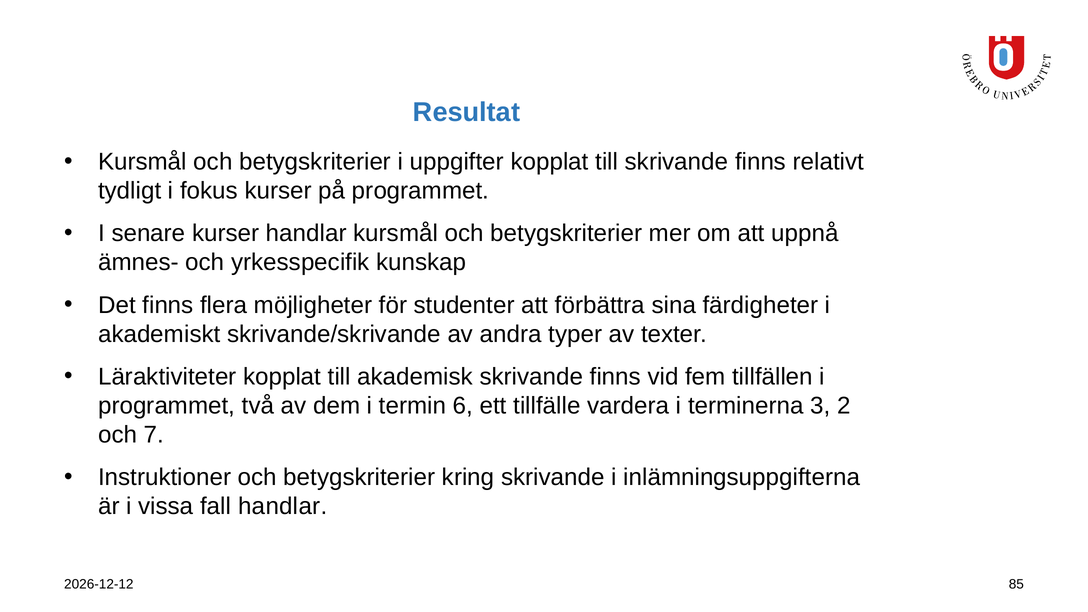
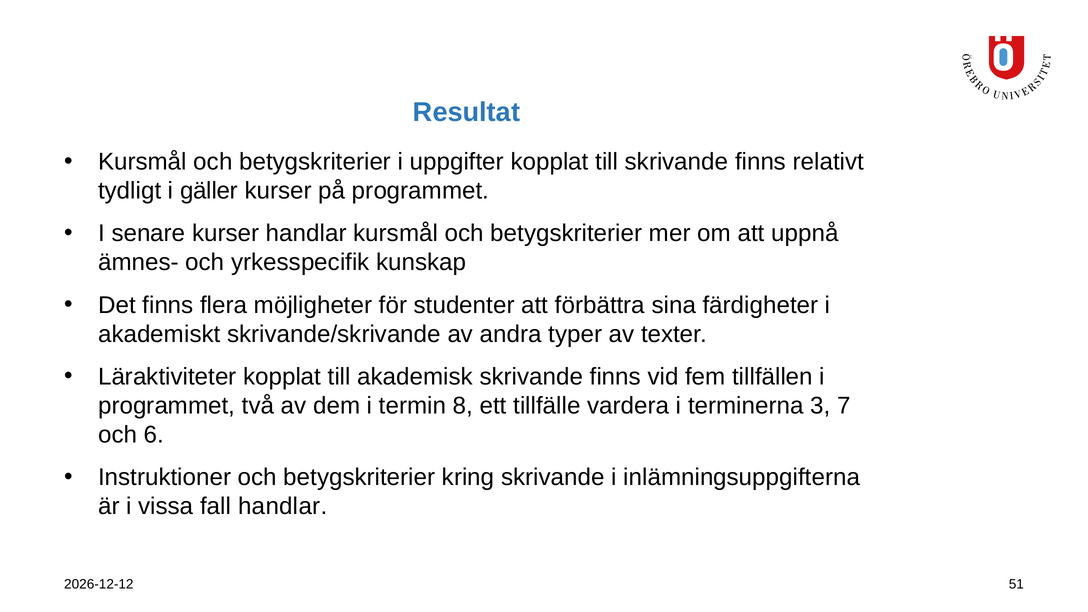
fokus: fokus -> gäller
6: 6 -> 8
2: 2 -> 7
7: 7 -> 6
85: 85 -> 51
